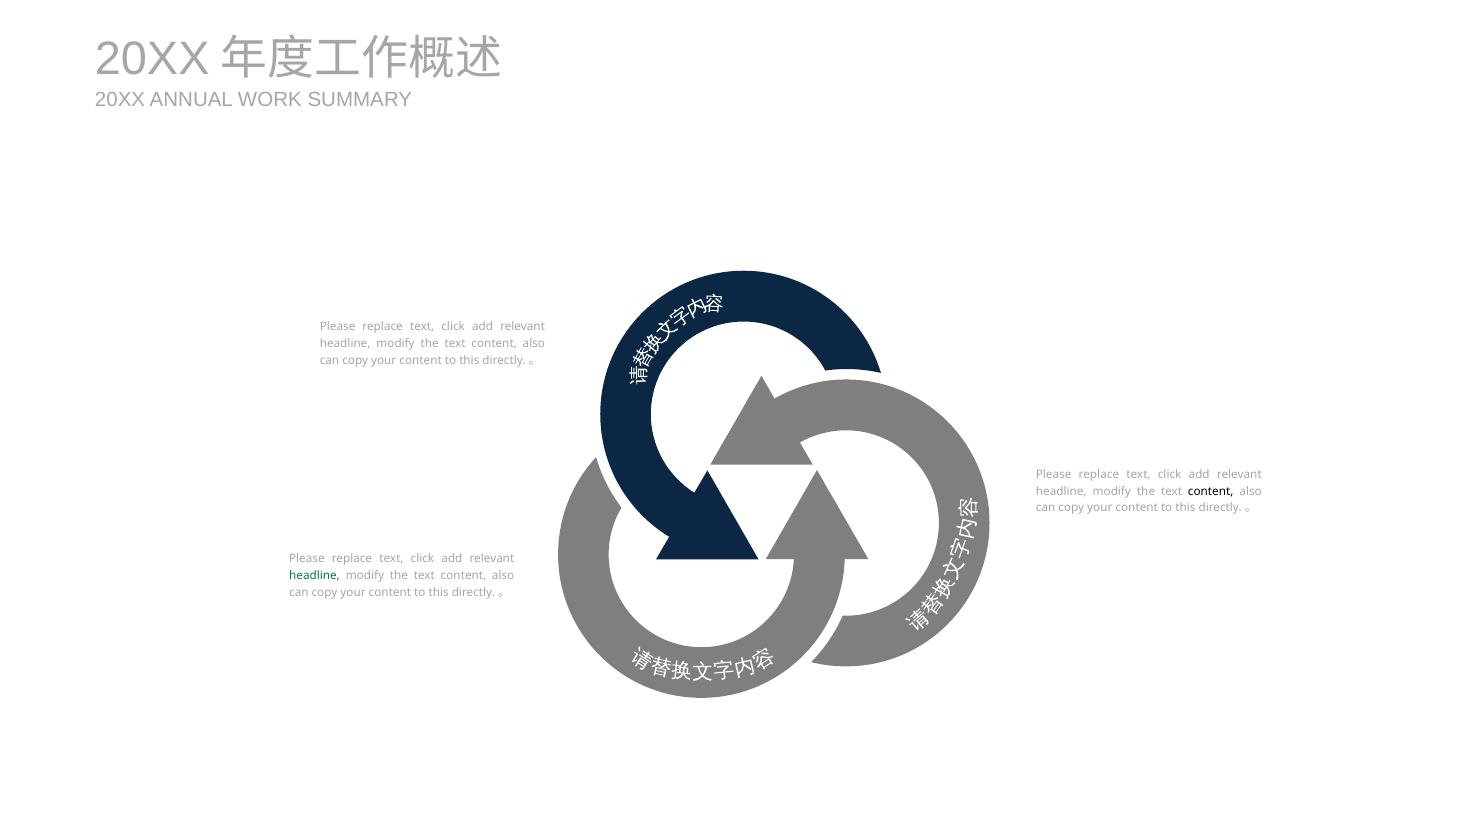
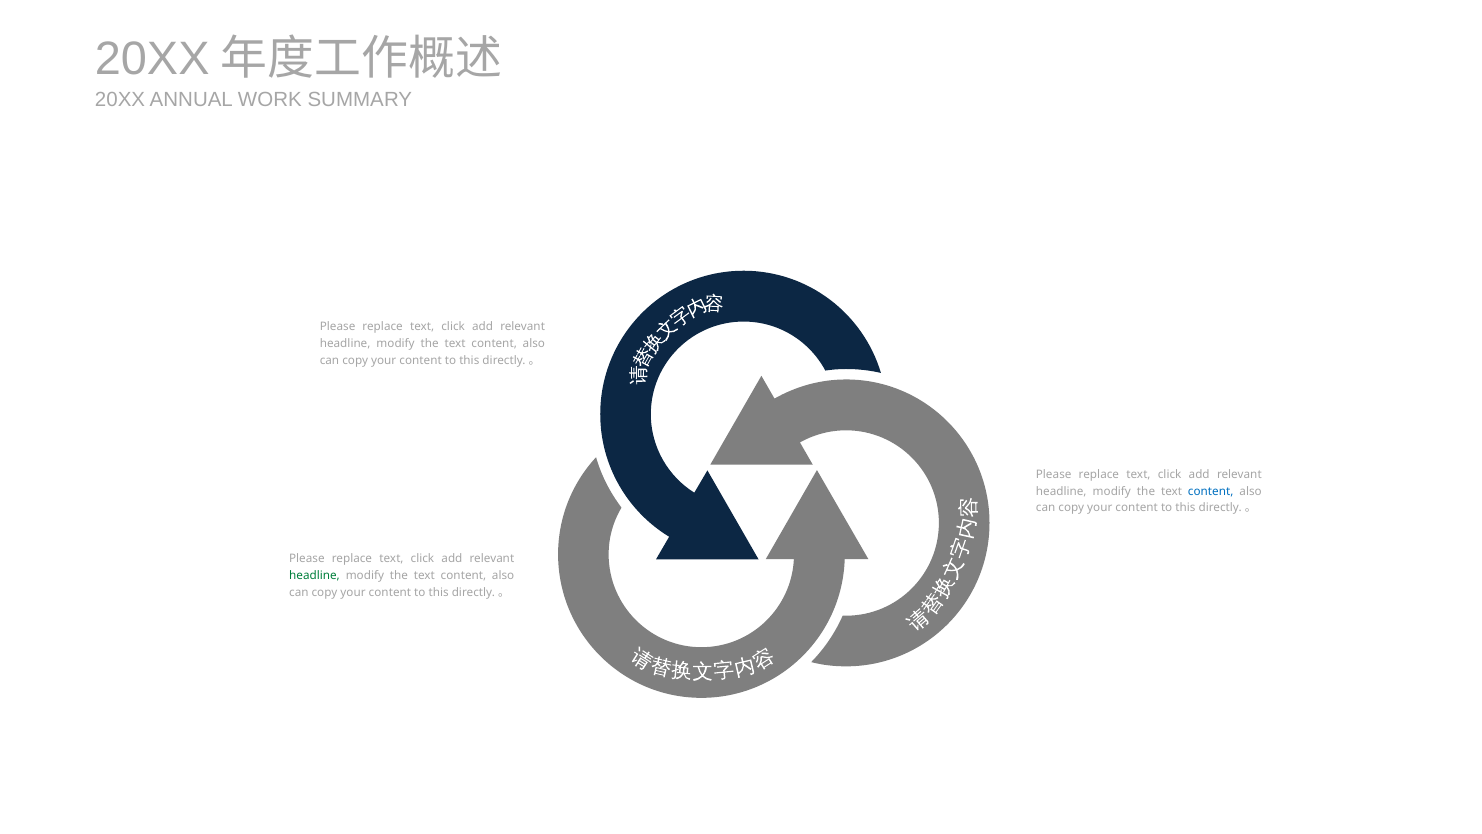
content at (1211, 491) colour: black -> blue
